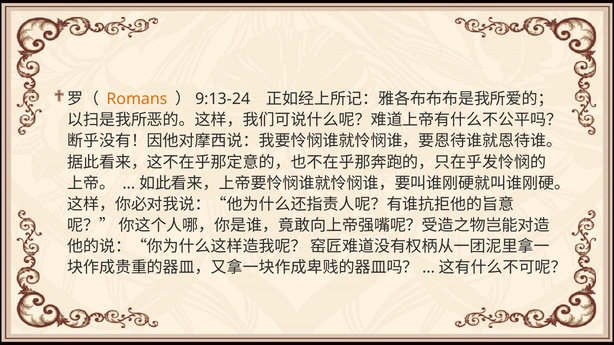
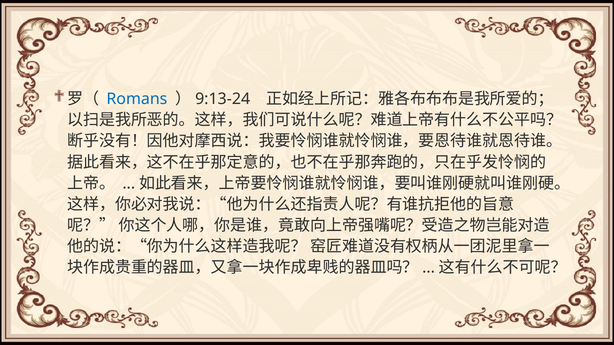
Romans colour: orange -> blue
